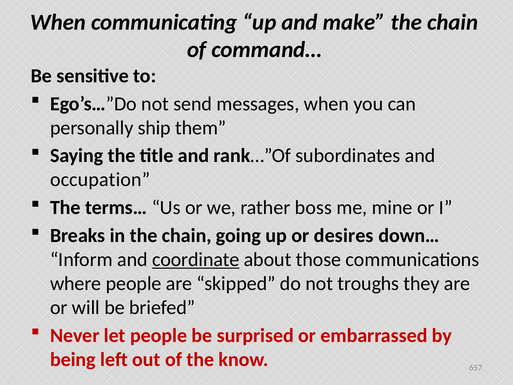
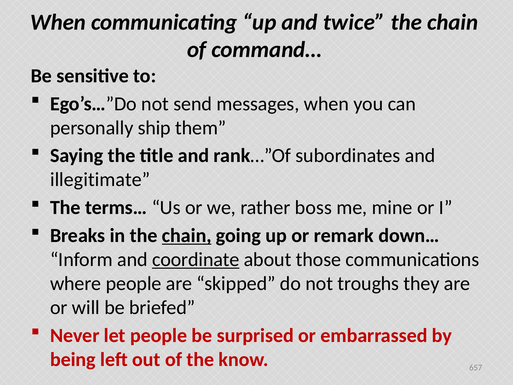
make: make -> twice
occupation: occupation -> illegitimate
chain at (187, 235) underline: none -> present
desires: desires -> remark
